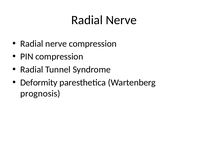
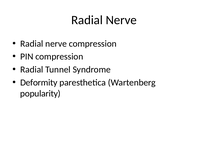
prognosis: prognosis -> popularity
